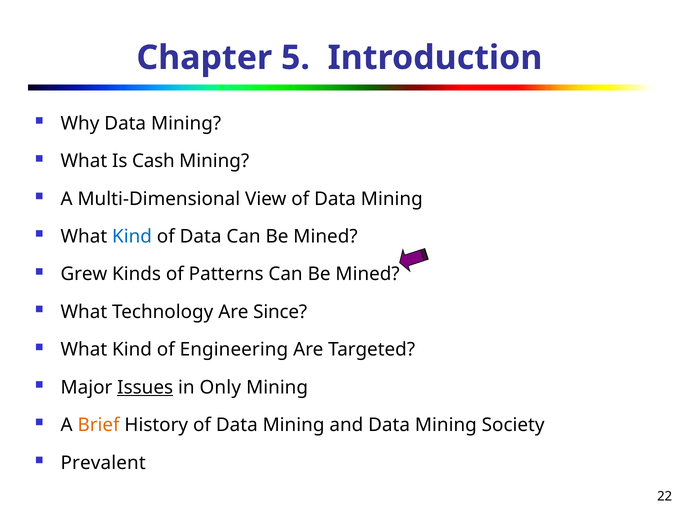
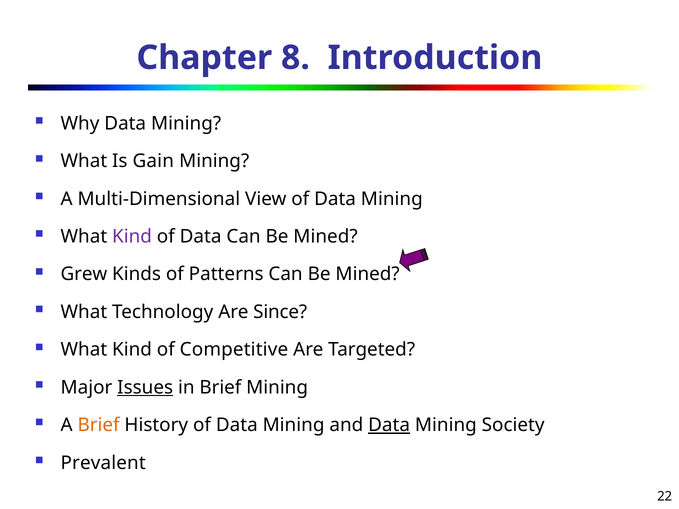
5: 5 -> 8
Cash: Cash -> Gain
Kind at (132, 237) colour: blue -> purple
Engineering: Engineering -> Competitive
in Only: Only -> Brief
Data at (389, 425) underline: none -> present
